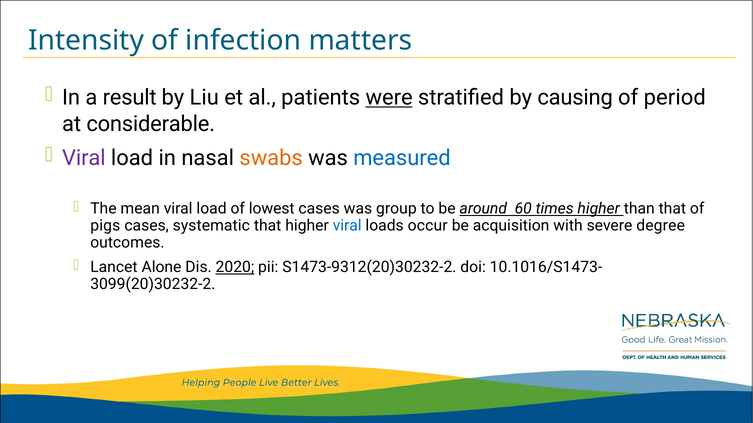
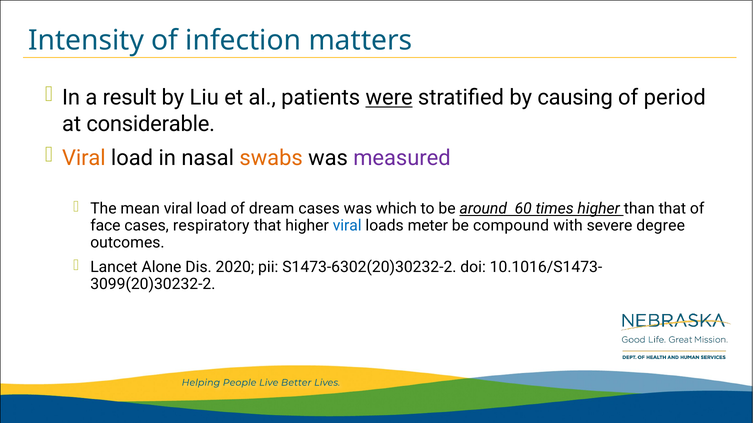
Viral at (84, 158) colour: purple -> orange
measured colour: blue -> purple
lowest: lowest -> dream
group: group -> which
pigs: pigs -> face
systematic: systematic -> respiratory
occur: occur -> meter
acquisition: acquisition -> compound
2020 underline: present -> none
S1473-9312(20)30232-2: S1473-9312(20)30232-2 -> S1473-6302(20)30232-2
